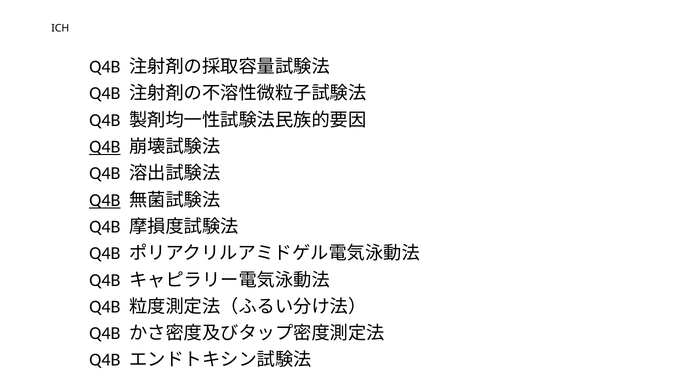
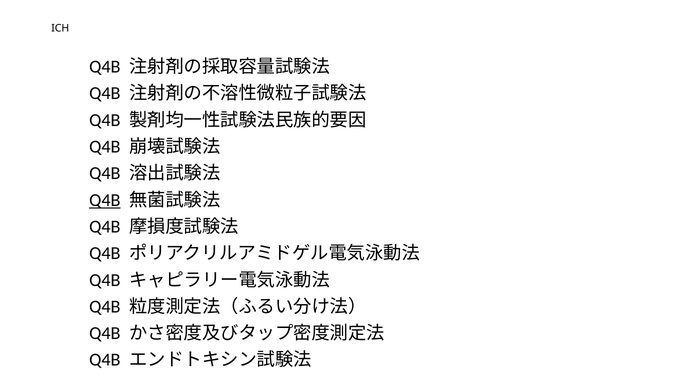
Q4B at (105, 147) underline: present -> none
